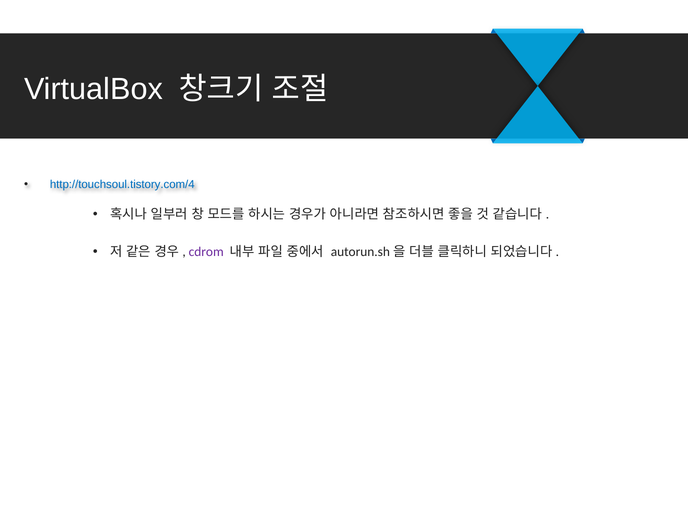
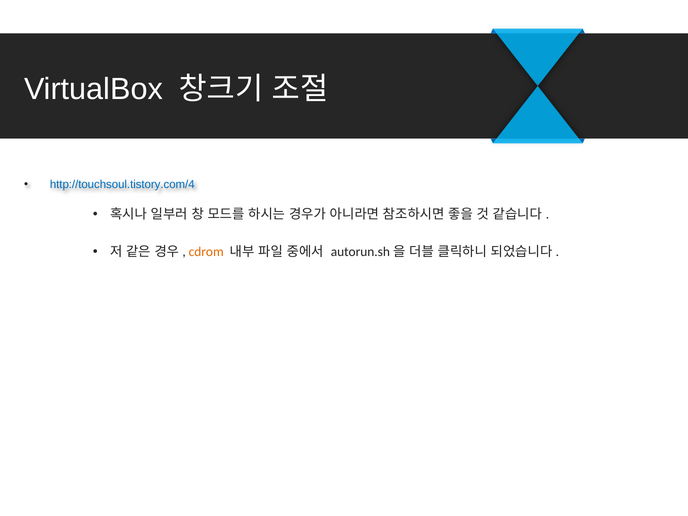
cdrom colour: purple -> orange
